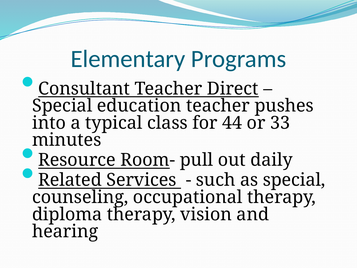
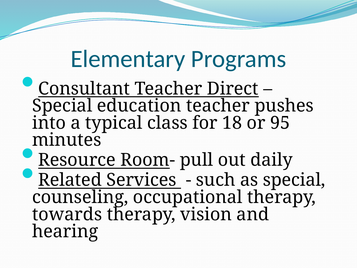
44: 44 -> 18
33: 33 -> 95
diploma: diploma -> towards
